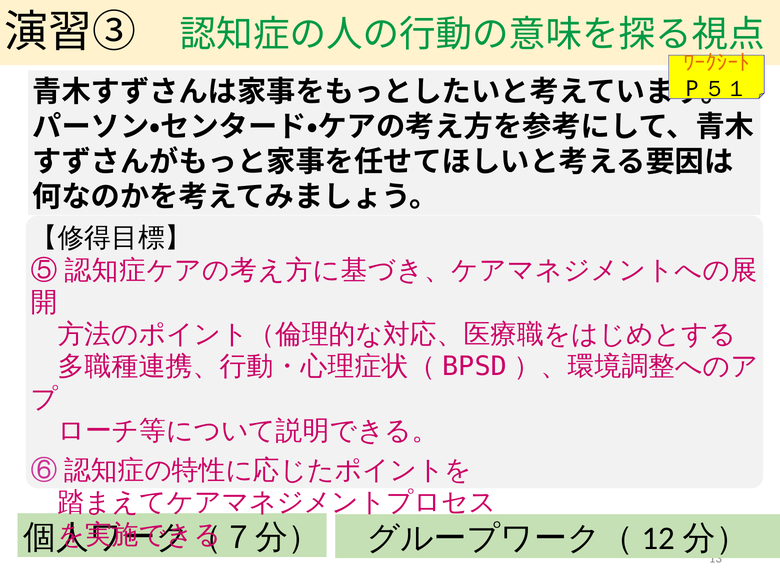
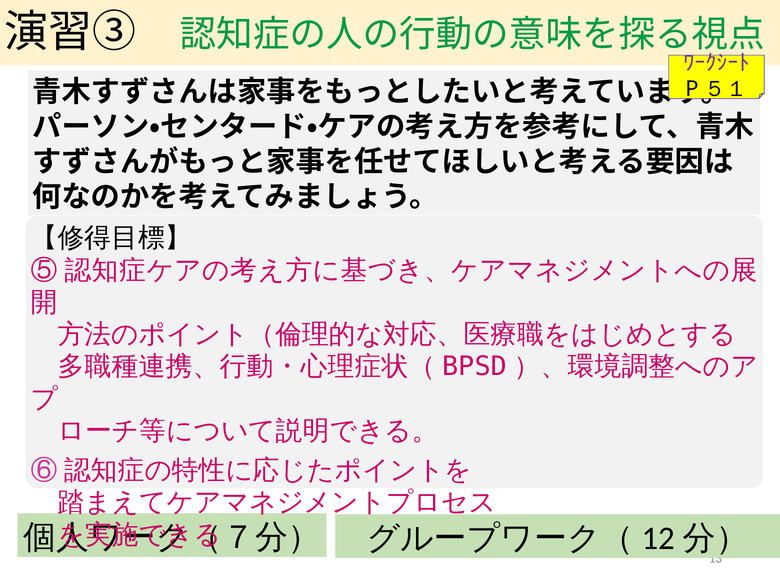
ﾜｰｸｼｰﾄ colour: orange -> purple
